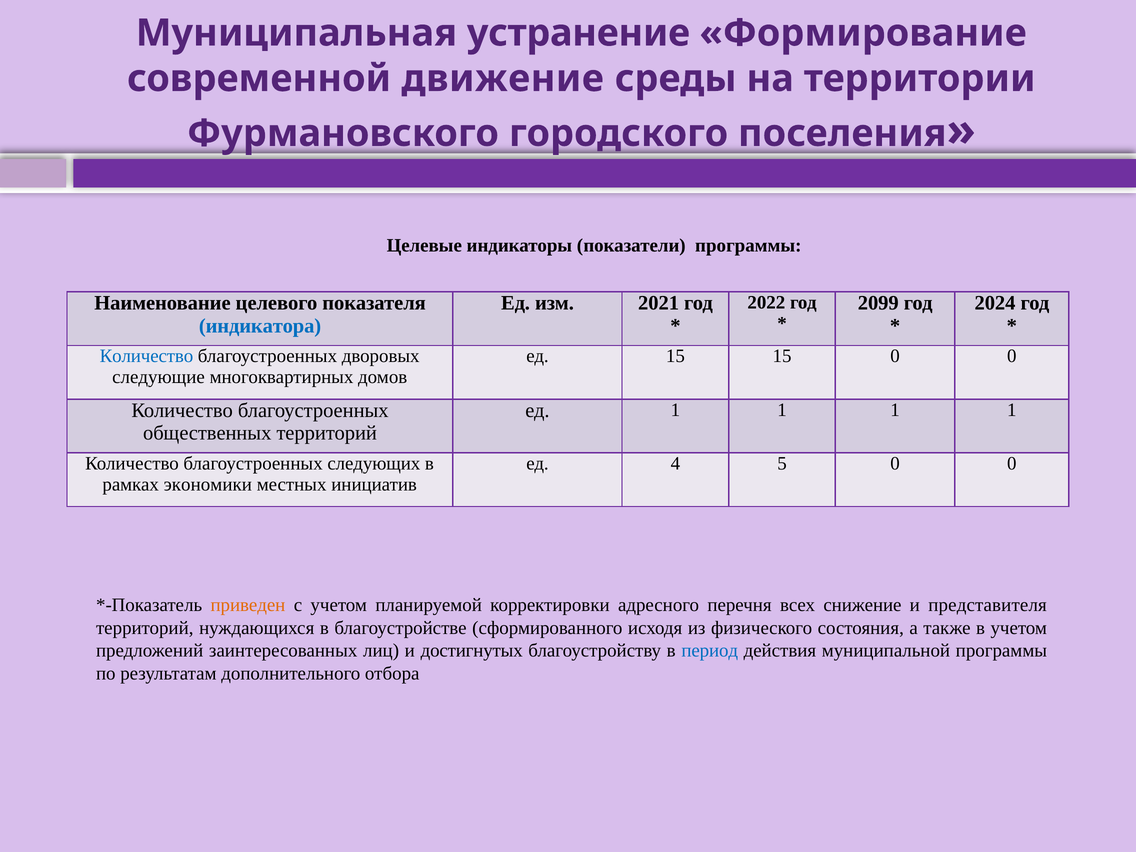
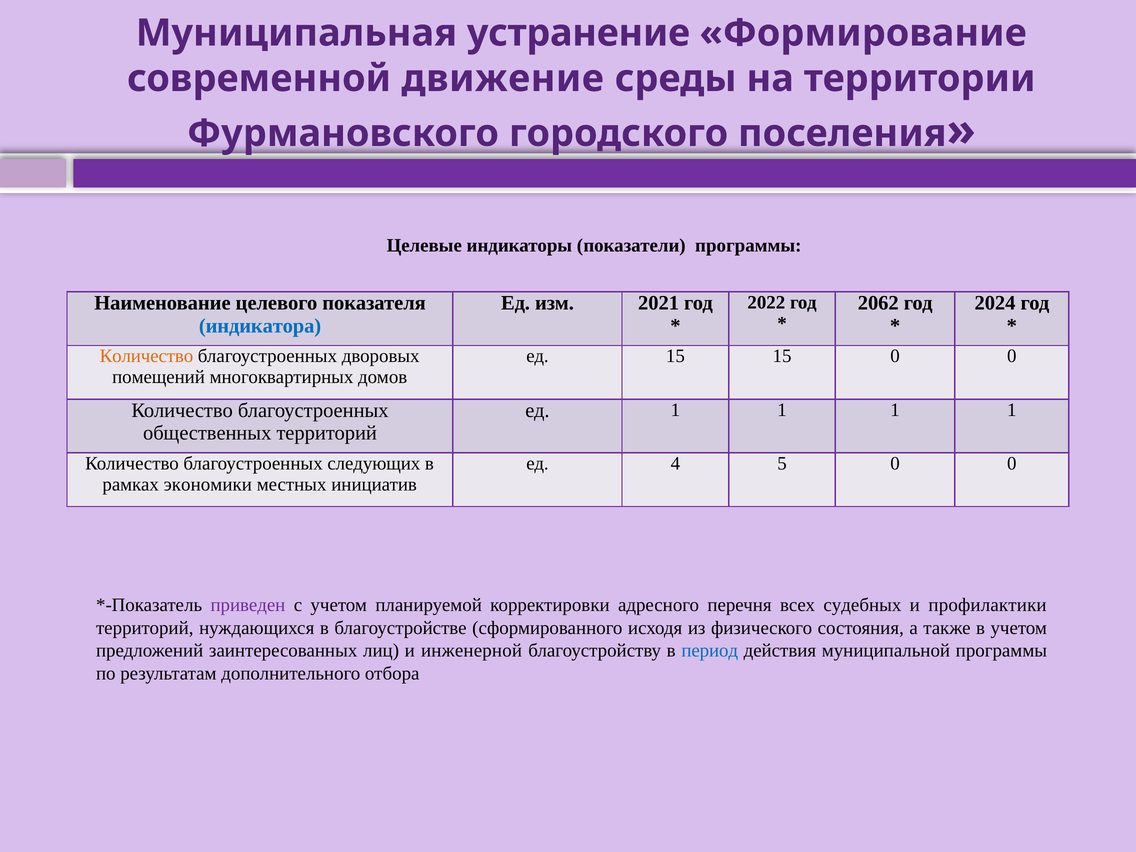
2099: 2099 -> 2062
Количество at (146, 356) colour: blue -> orange
следующие: следующие -> помещений
приведен colour: orange -> purple
снижение: снижение -> судебных
представителя: представителя -> профилактики
достигнутых: достигнутых -> инженерной
